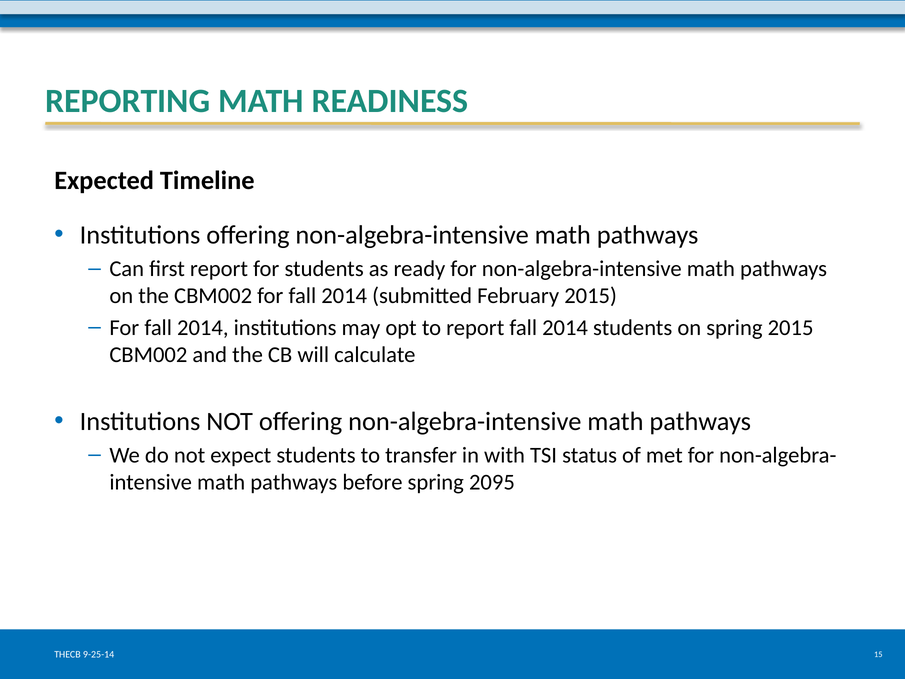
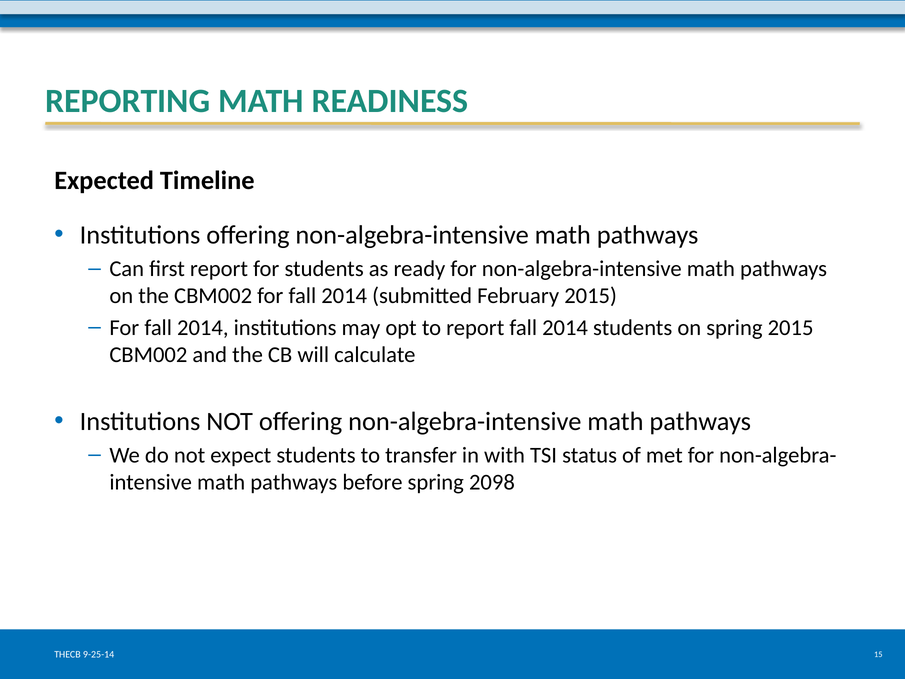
2095: 2095 -> 2098
